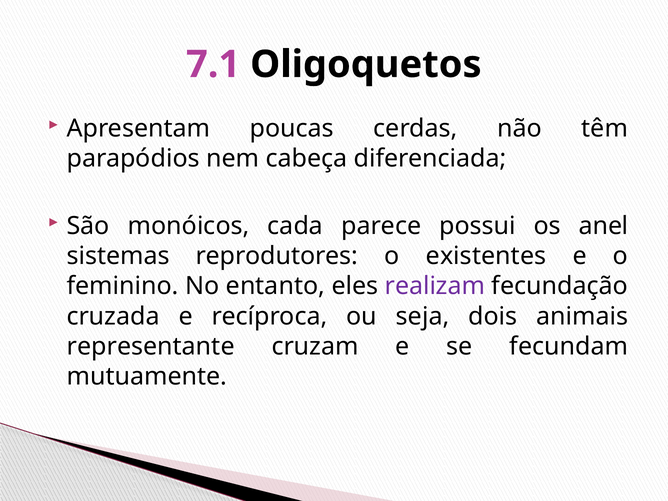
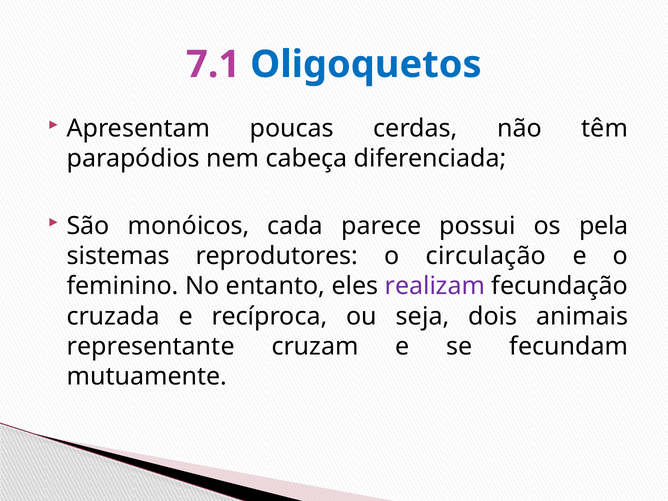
Oligoquetos colour: black -> blue
anel: anel -> pela
existentes: existentes -> circulação
